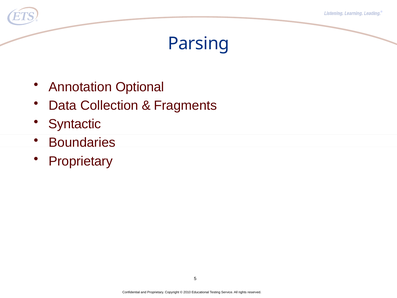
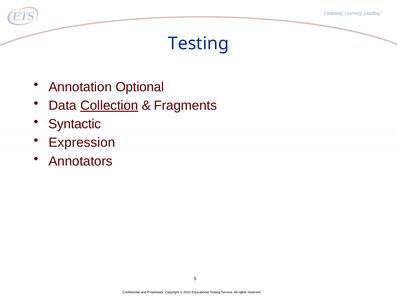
Parsing at (199, 44): Parsing -> Testing
Collection underline: none -> present
Boundaries: Boundaries -> Expression
Proprietary at (81, 161): Proprietary -> Annotators
